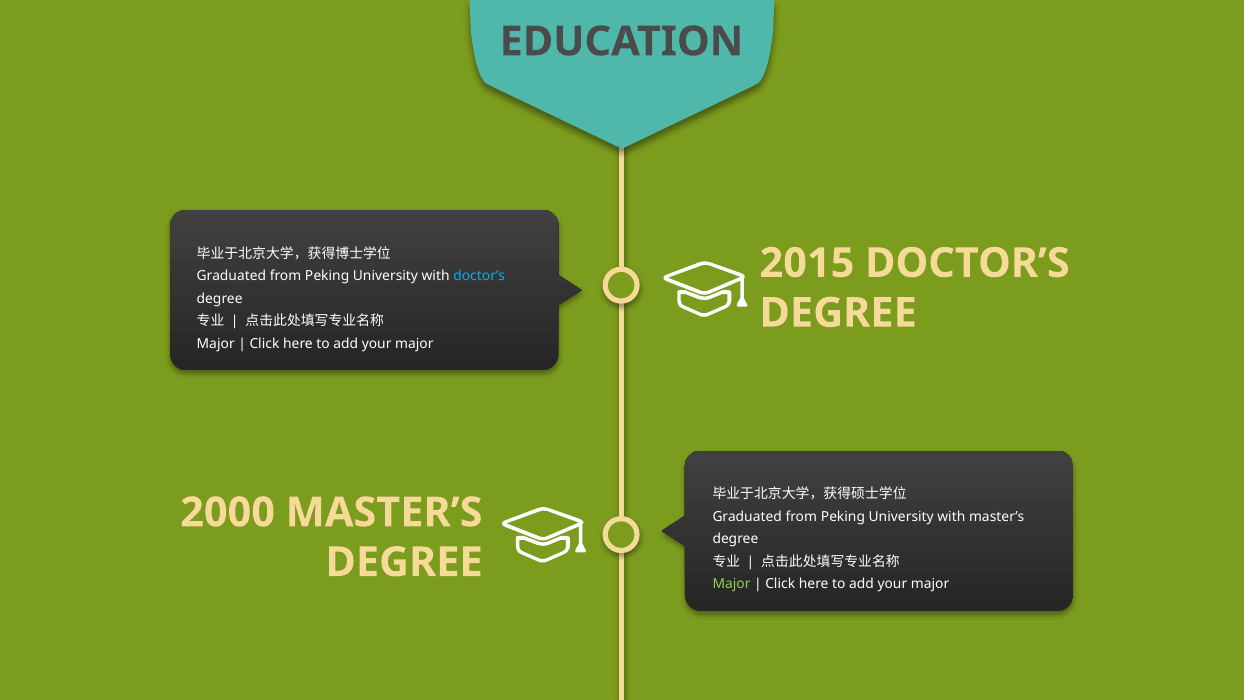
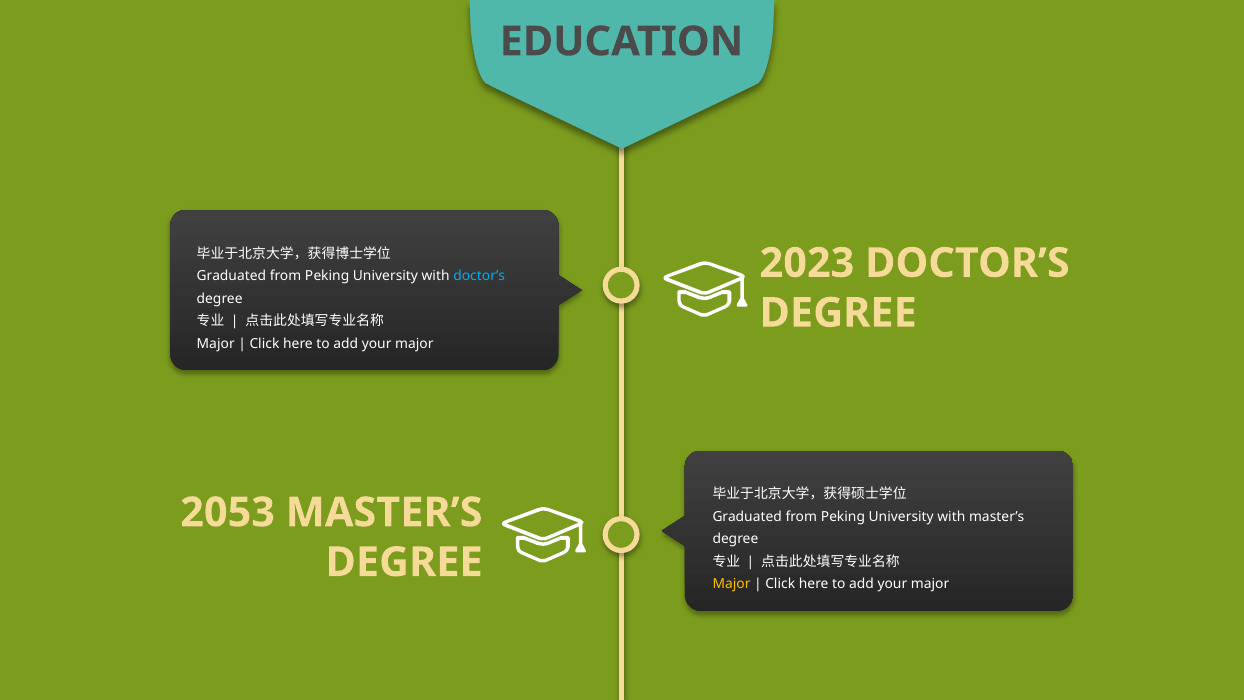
2015: 2015 -> 2023
2000: 2000 -> 2053
Major at (731, 584) colour: light green -> yellow
